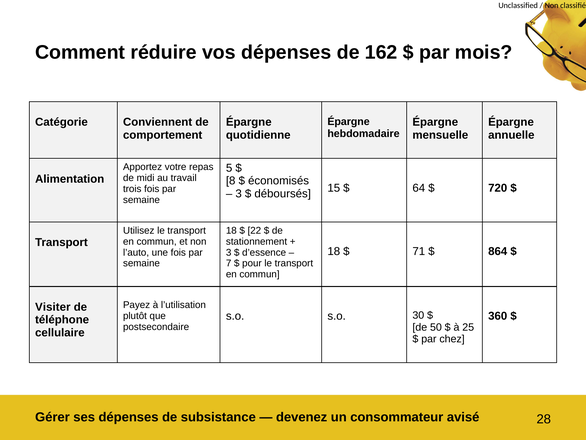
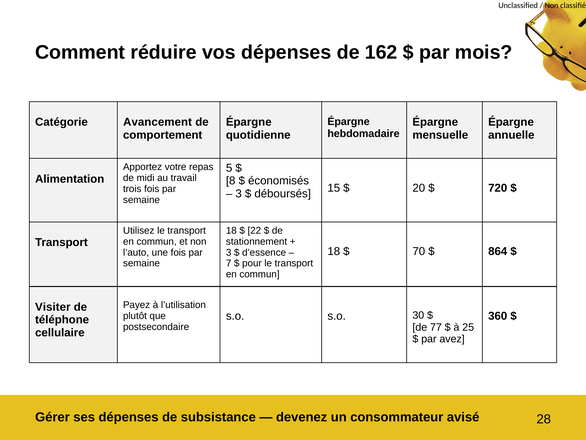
Conviennent: Conviennent -> Avancement
64: 64 -> 20
71: 71 -> 70
50: 50 -> 77
chez: chez -> avez
